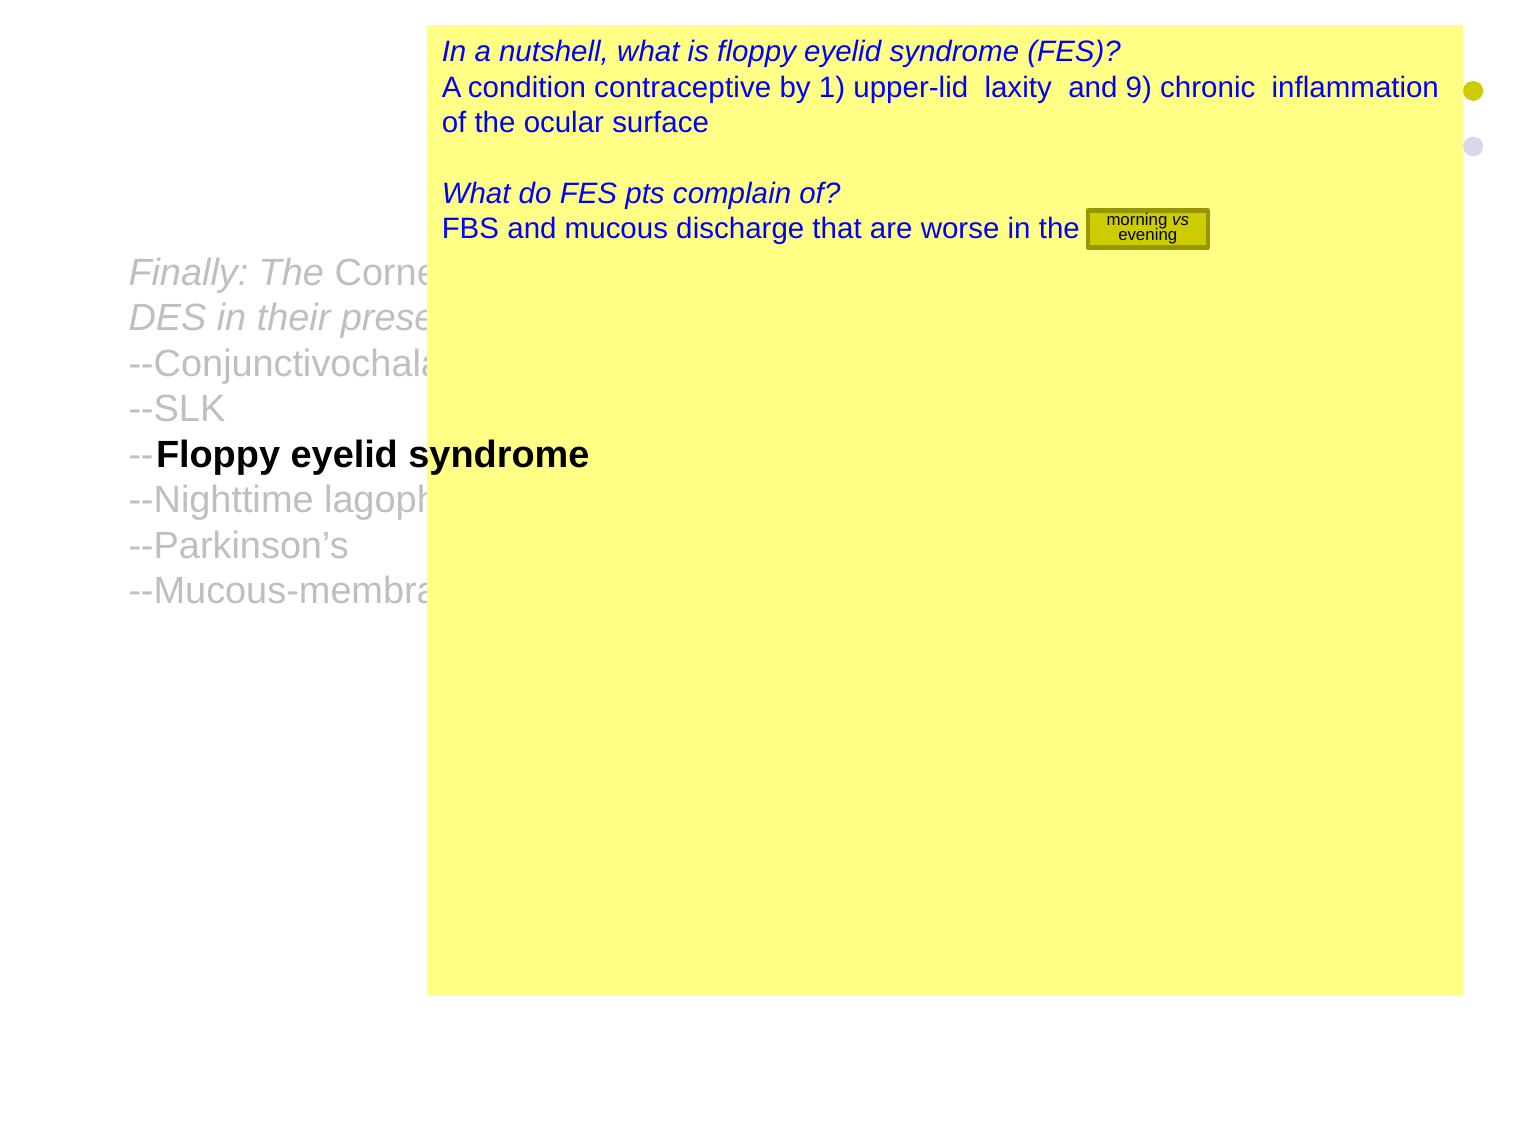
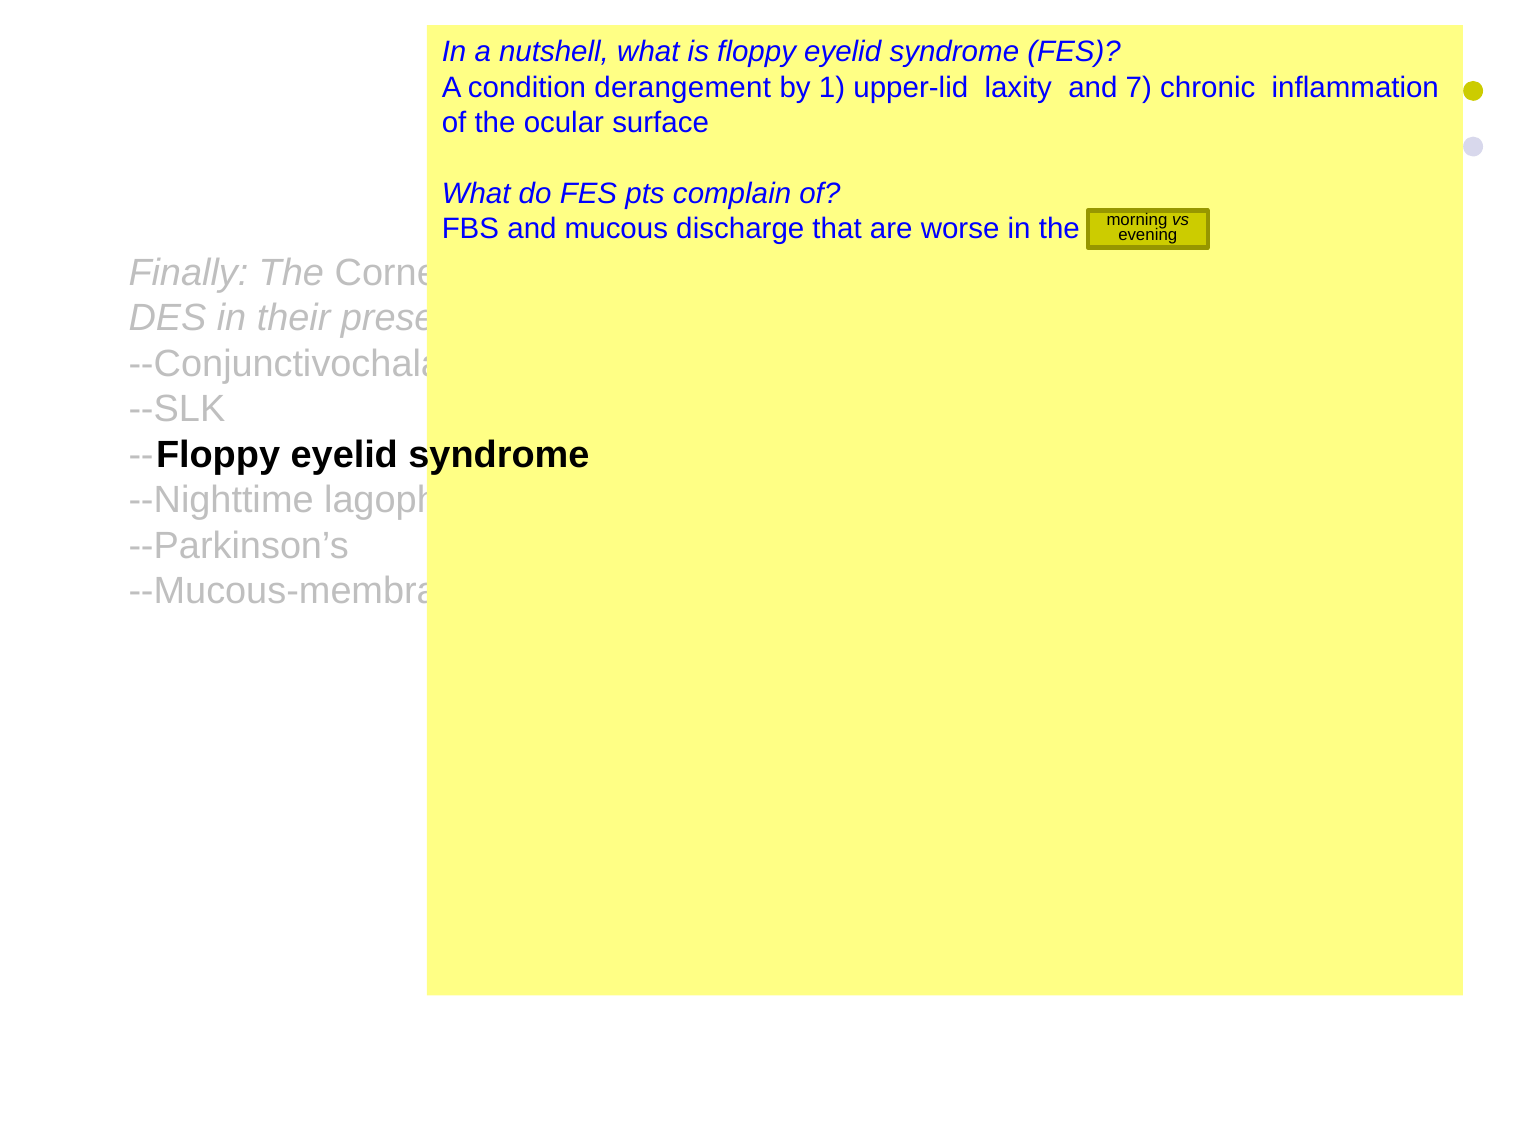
contraceptive: contraceptive -> derangement
9: 9 -> 7
